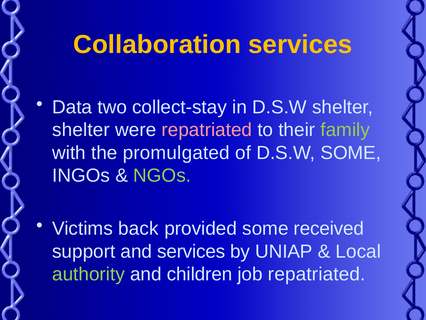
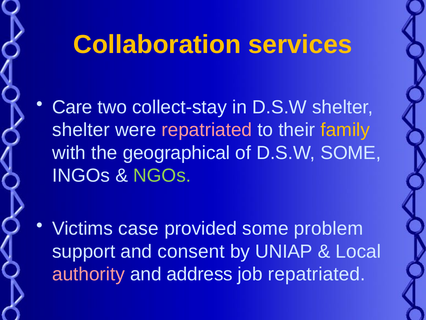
Data: Data -> Care
family colour: light green -> yellow
promulgated: promulgated -> geographical
back: back -> case
received: received -> problem
and services: services -> consent
authority colour: light green -> pink
children: children -> address
